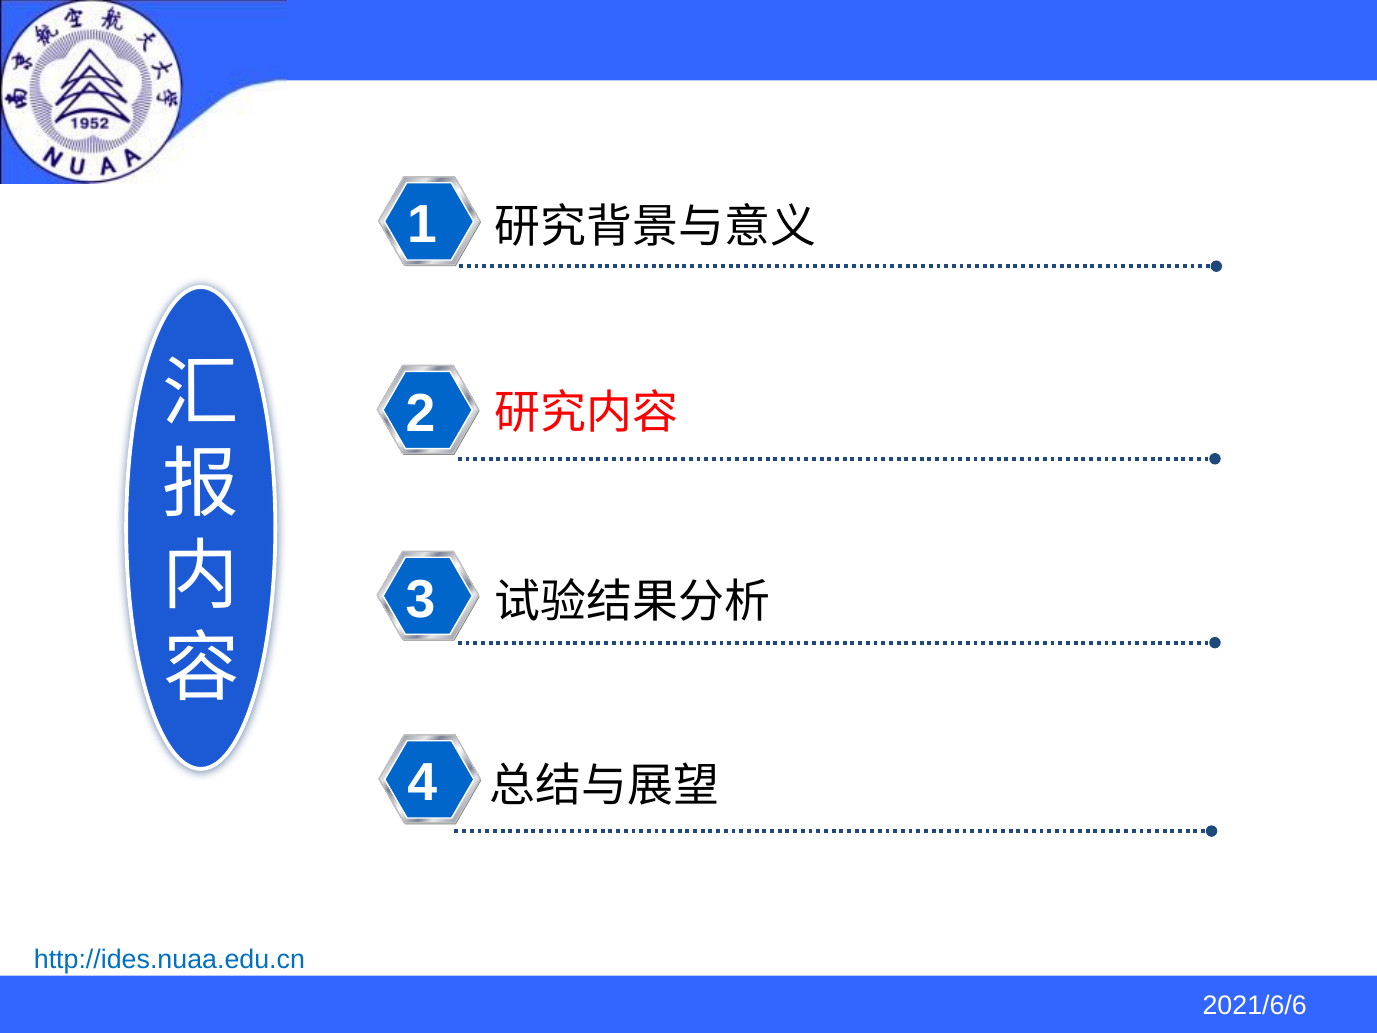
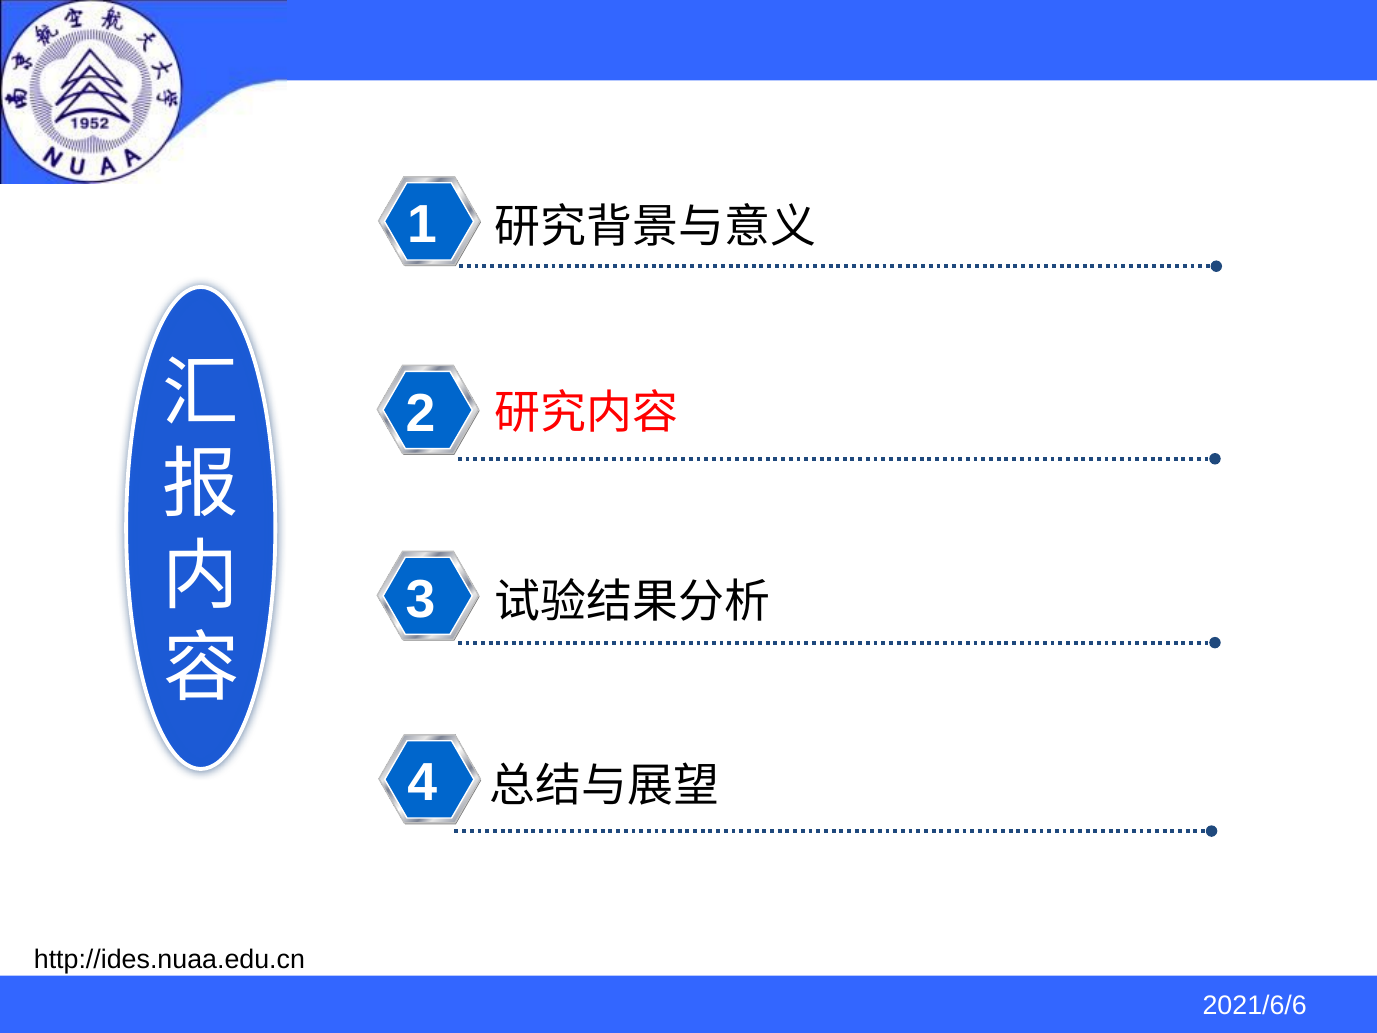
http://ides.nuaa.edu.cn colour: blue -> black
